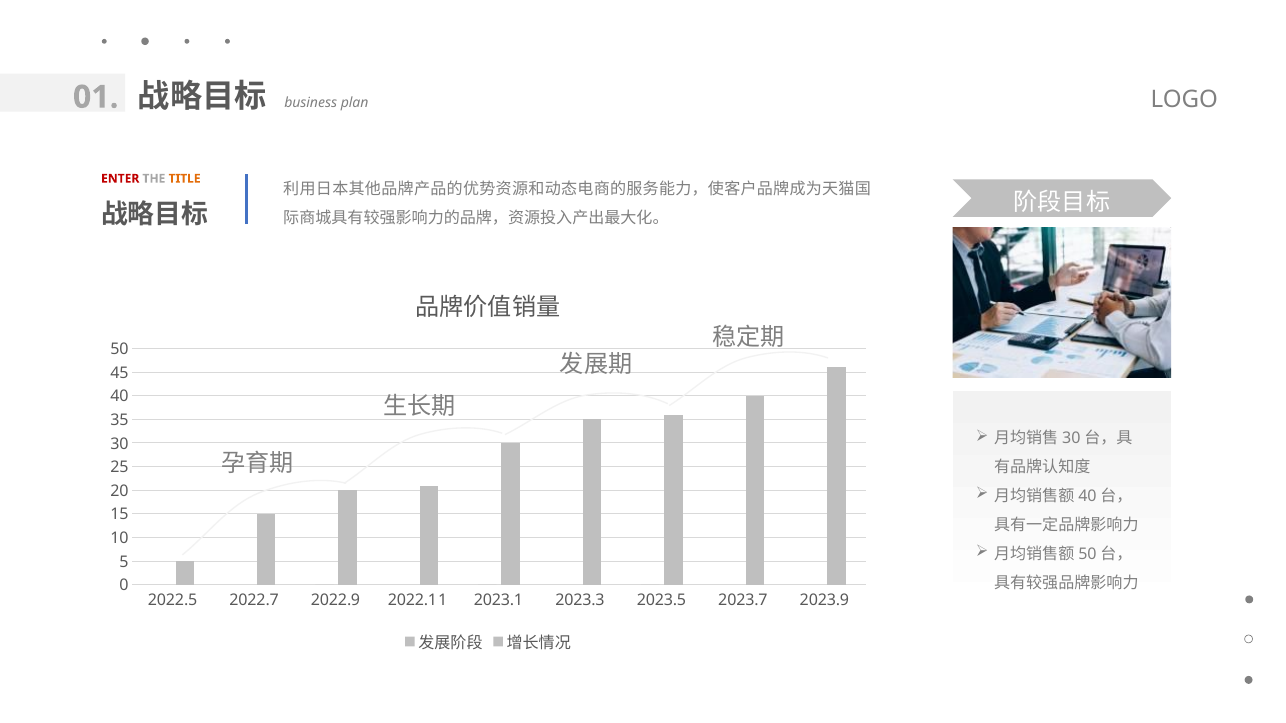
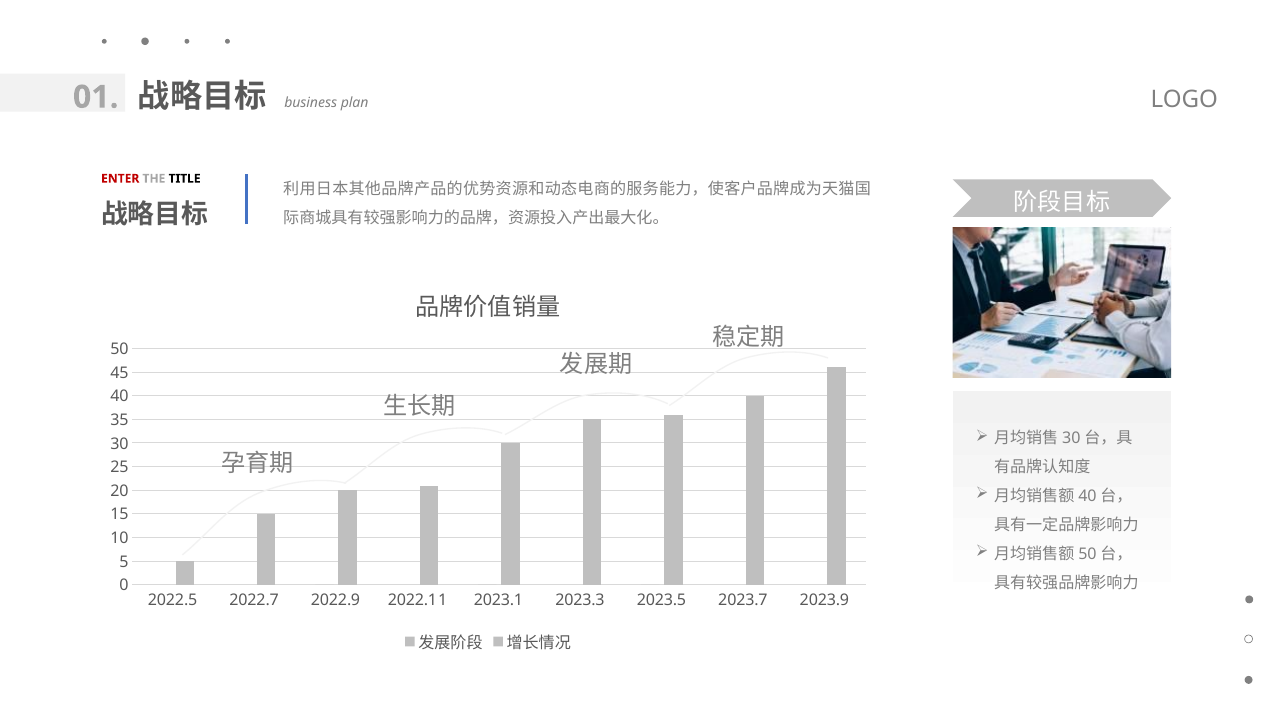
TITLE colour: orange -> black
